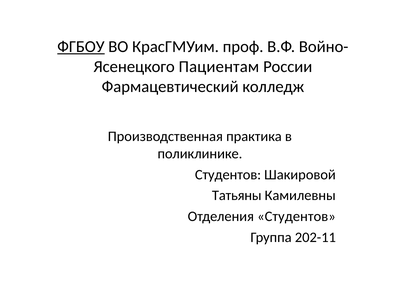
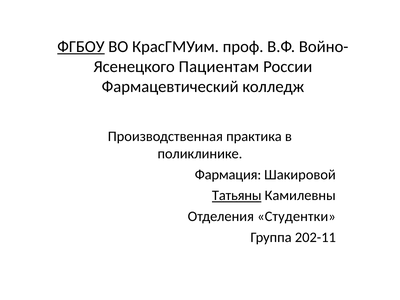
Студентов at (228, 175): Студентов -> Фармация
Татьяны underline: none -> present
Отделения Студентов: Студентов -> Студентки
